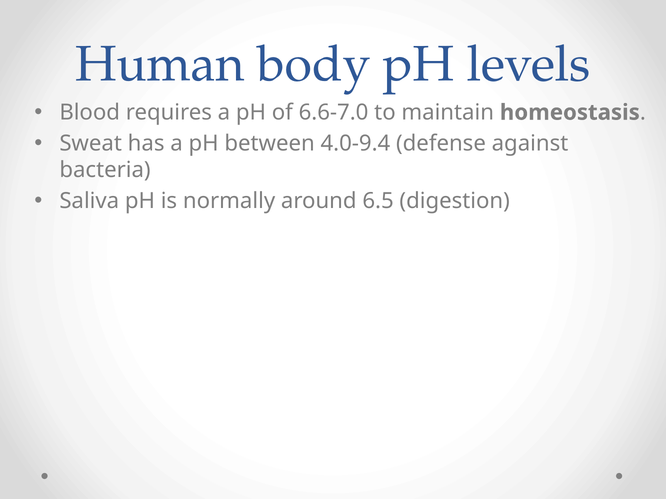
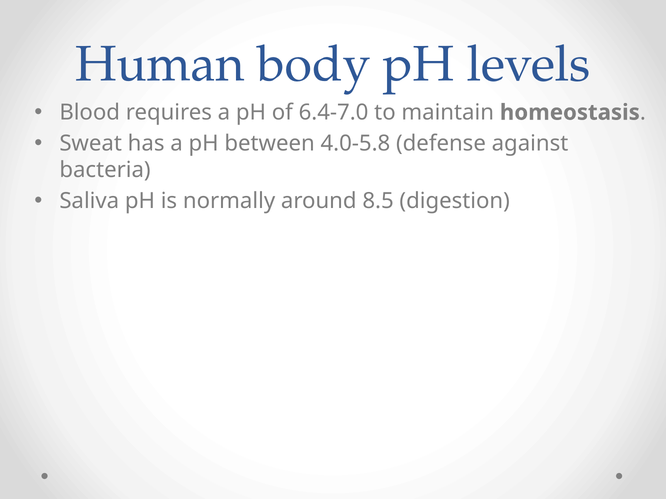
6.6-7.0: 6.6-7.0 -> 6.4-7.0
4.0-9.4: 4.0-9.4 -> 4.0-5.8
6.5: 6.5 -> 8.5
